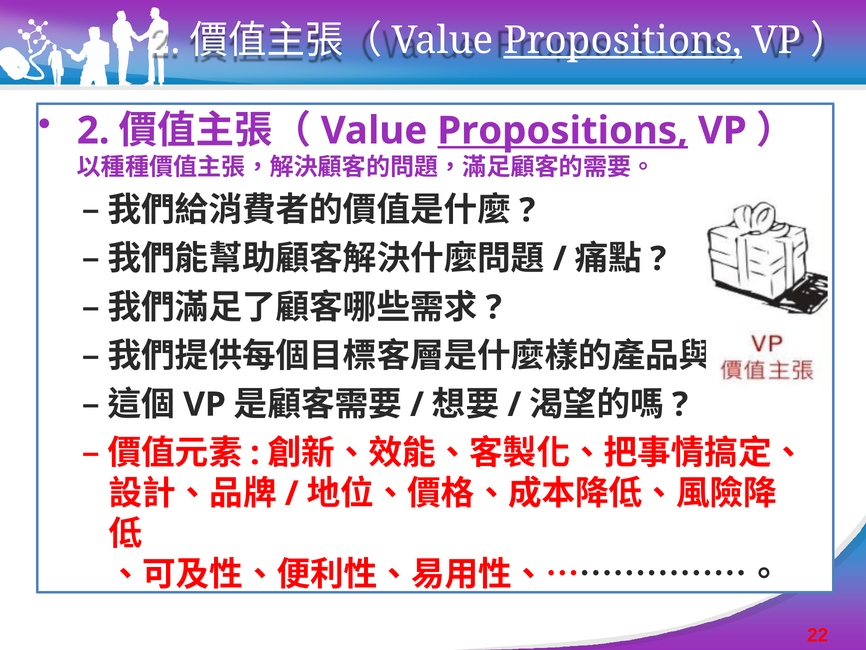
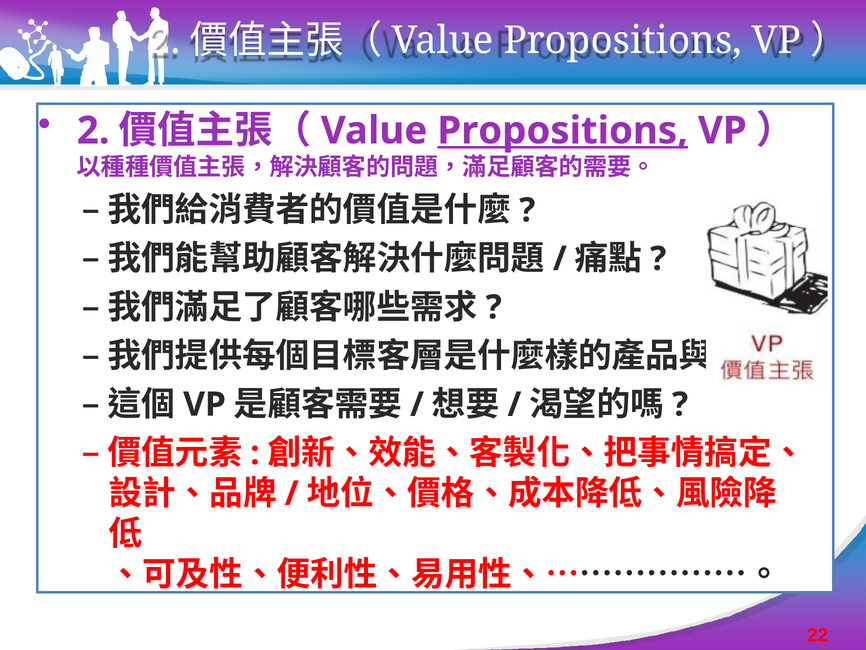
Propositions at (623, 41) underline: present -> none
